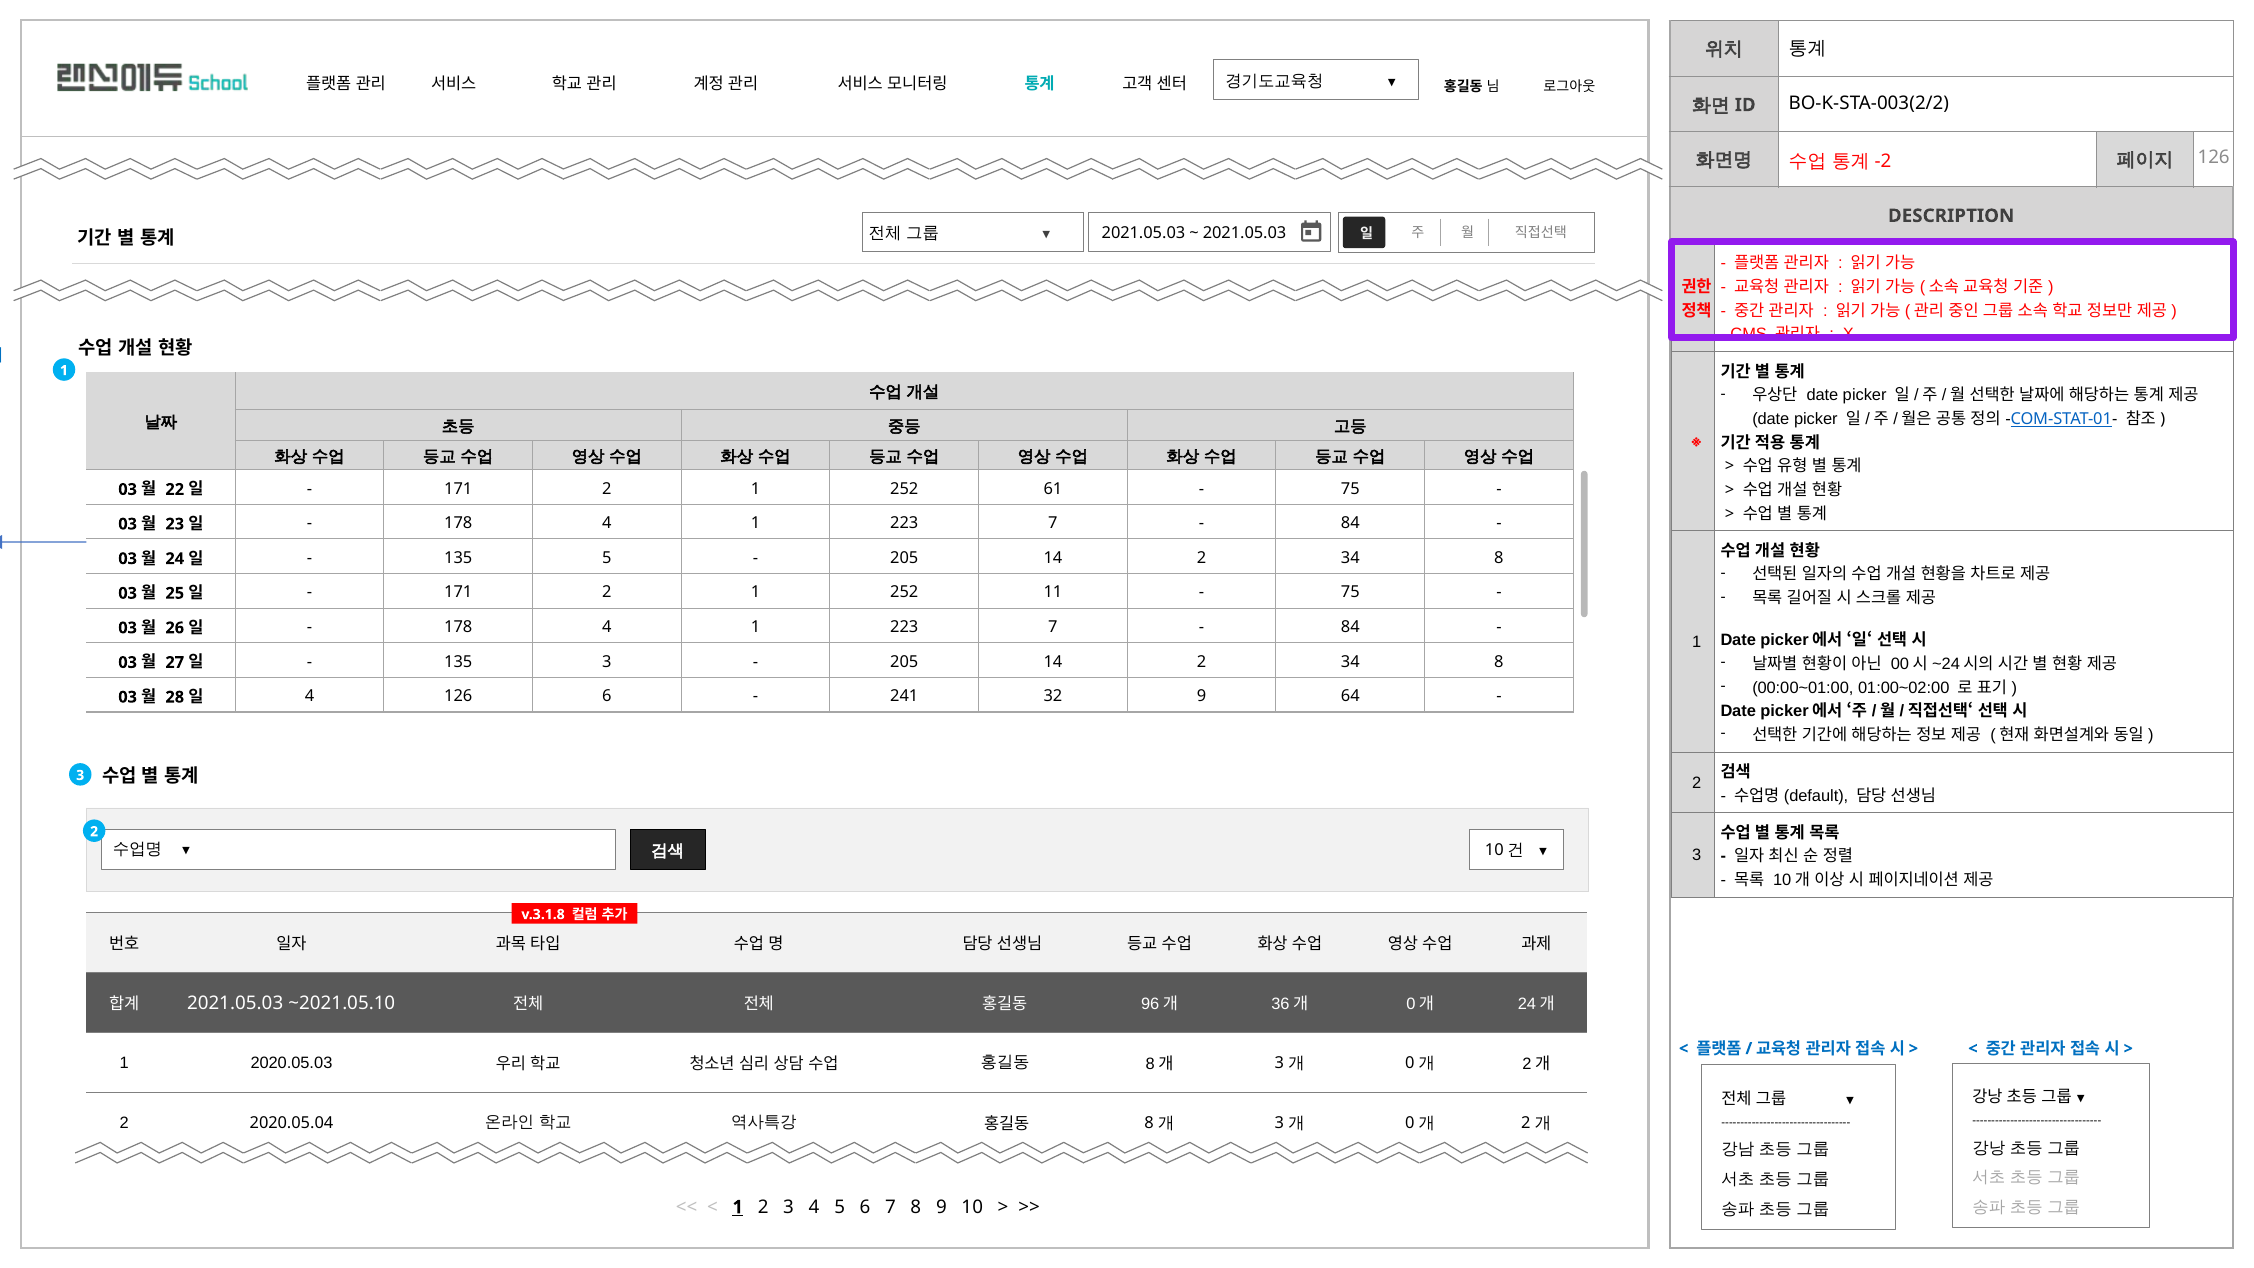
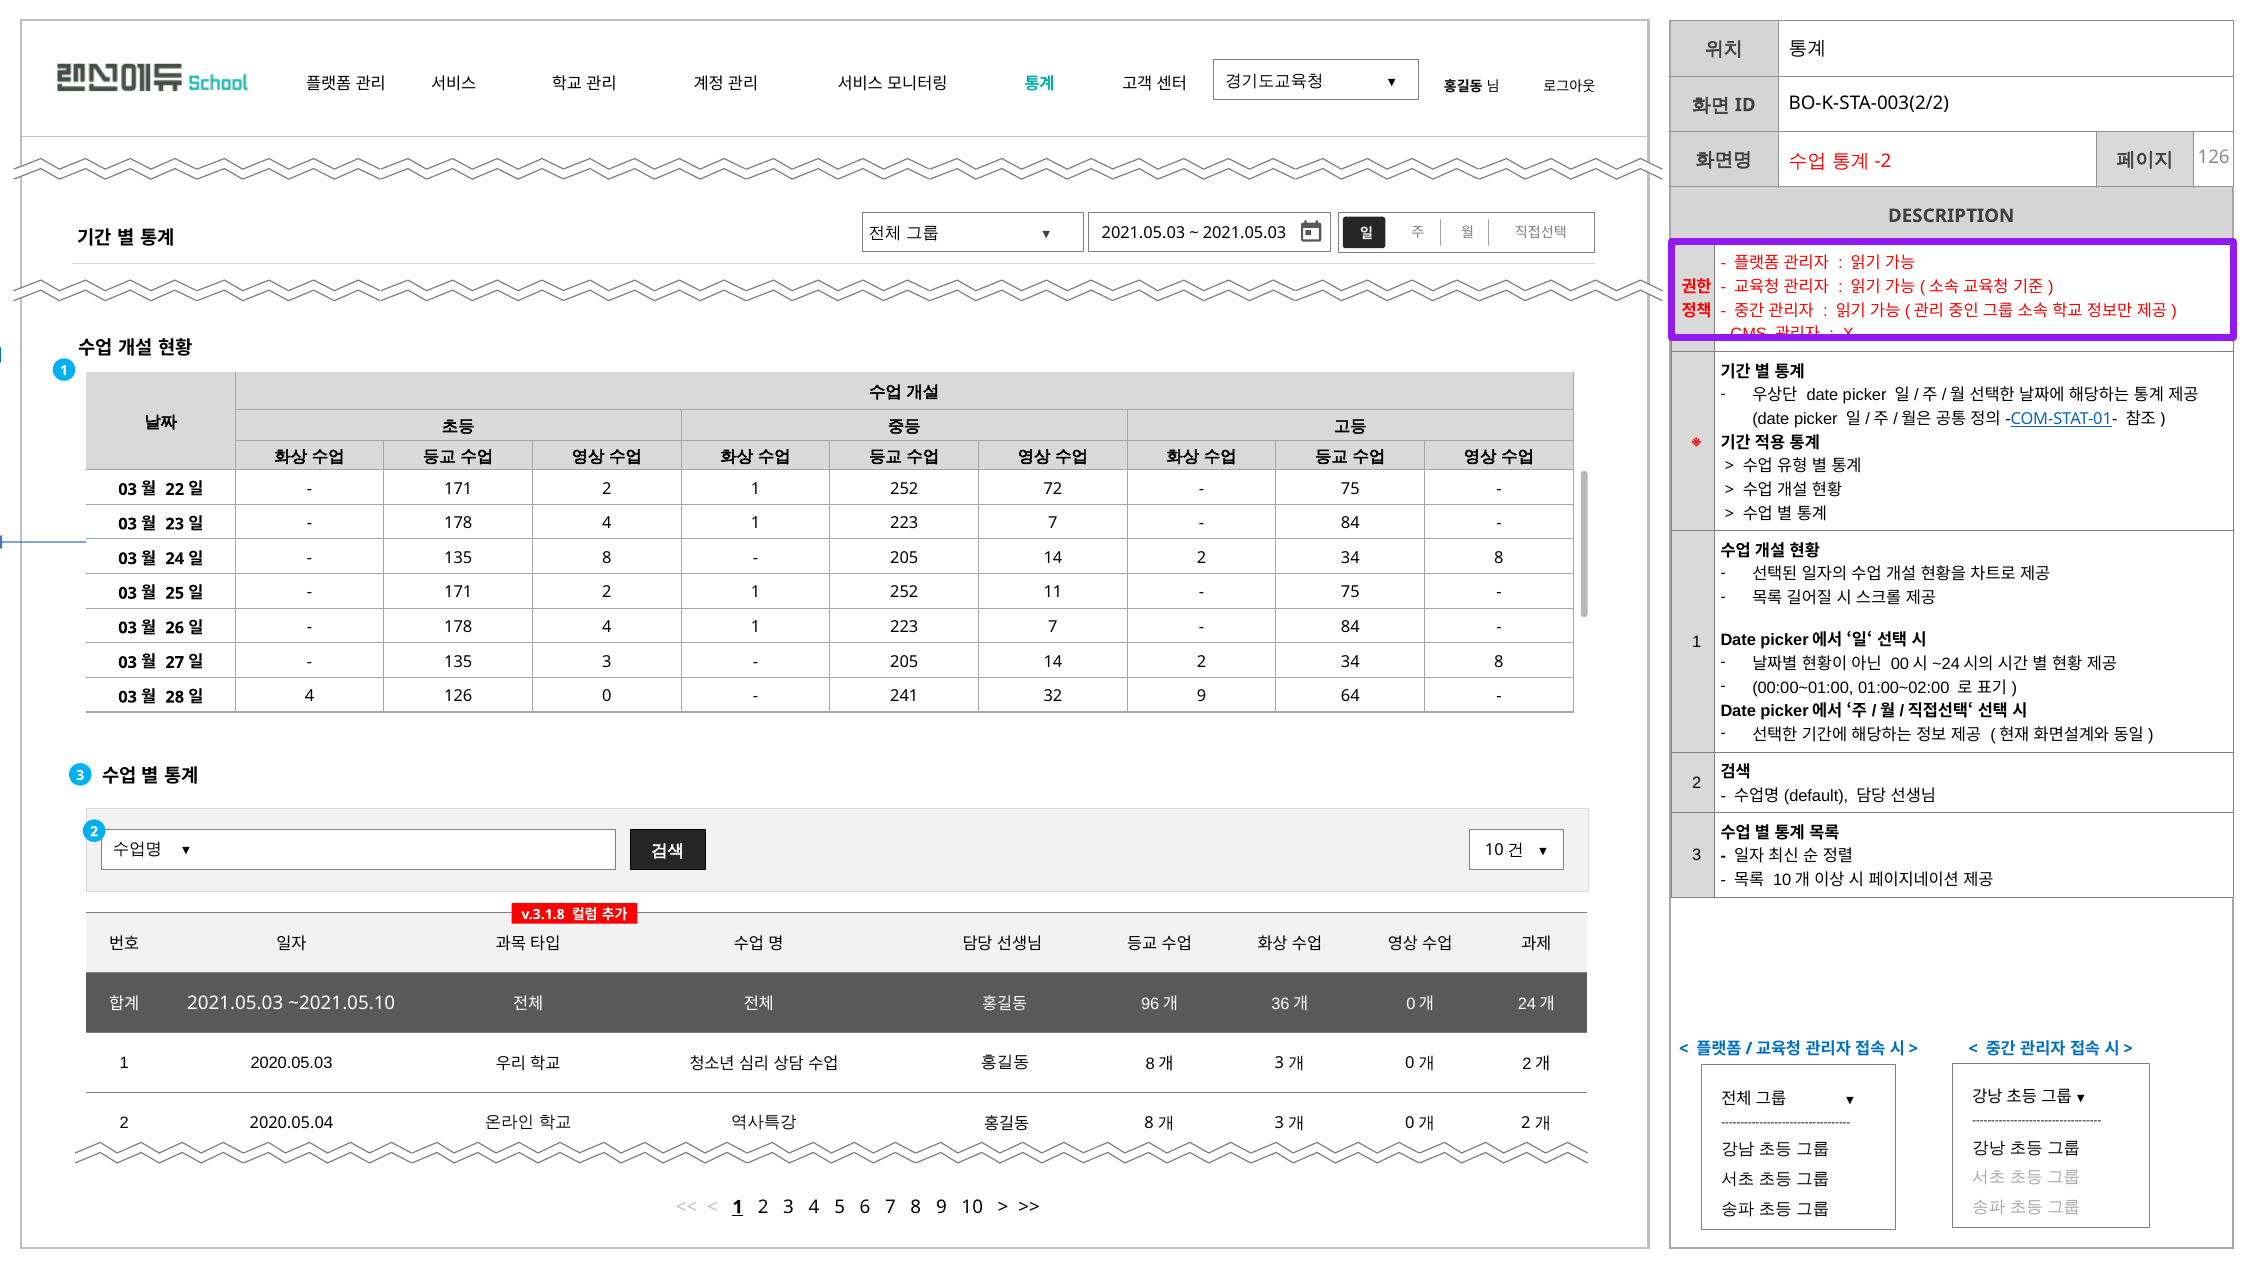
61: 61 -> 72
135 5: 5 -> 8
126 6: 6 -> 0
